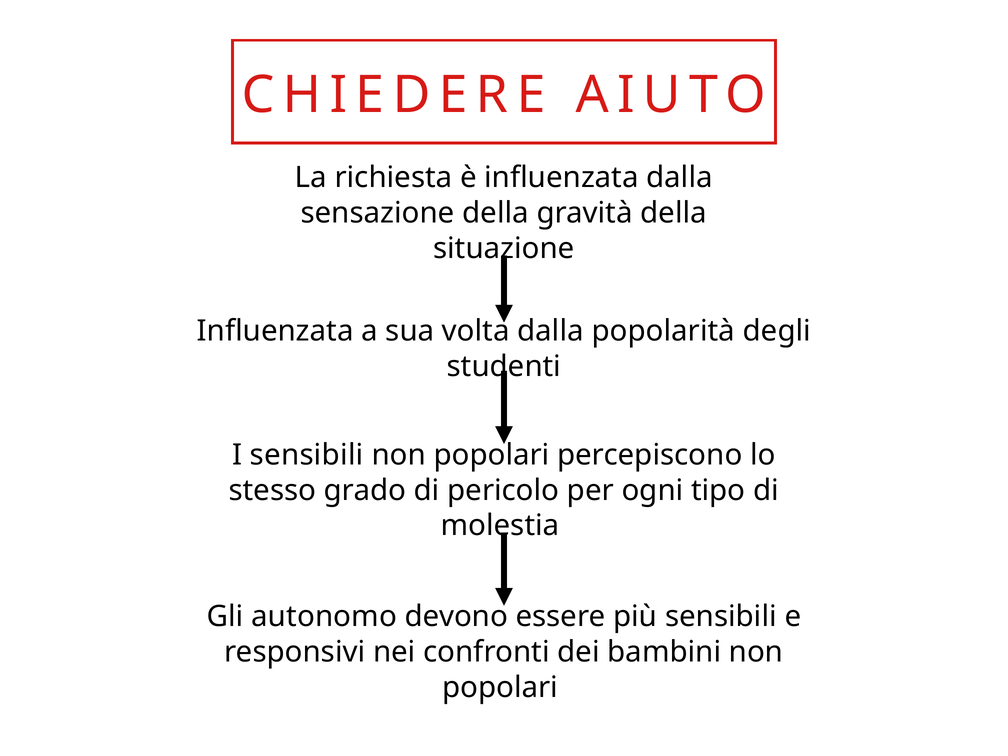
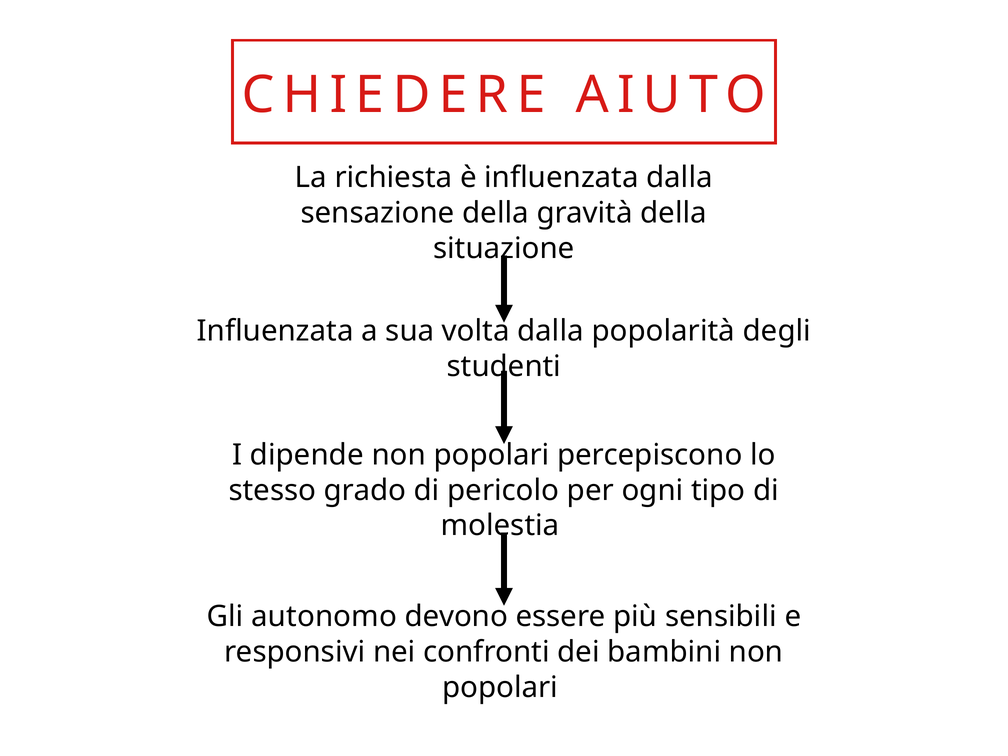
I sensibili: sensibili -> dipende
